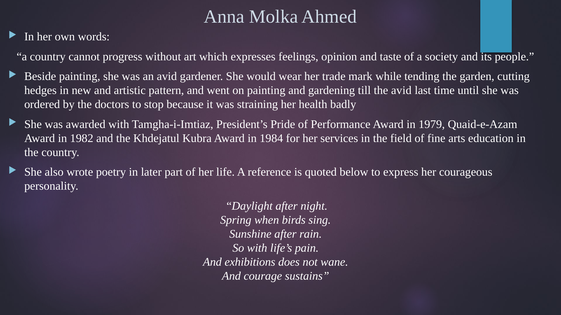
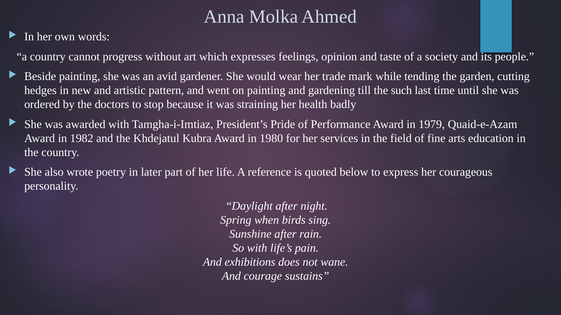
the avid: avid -> such
1984: 1984 -> 1980
